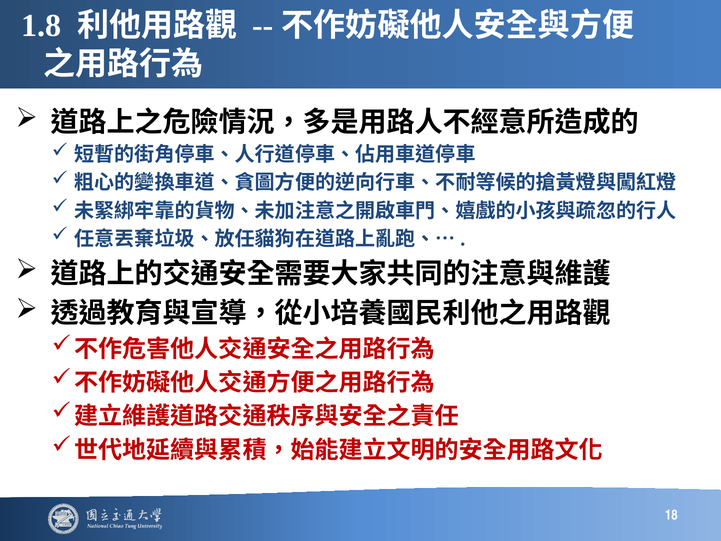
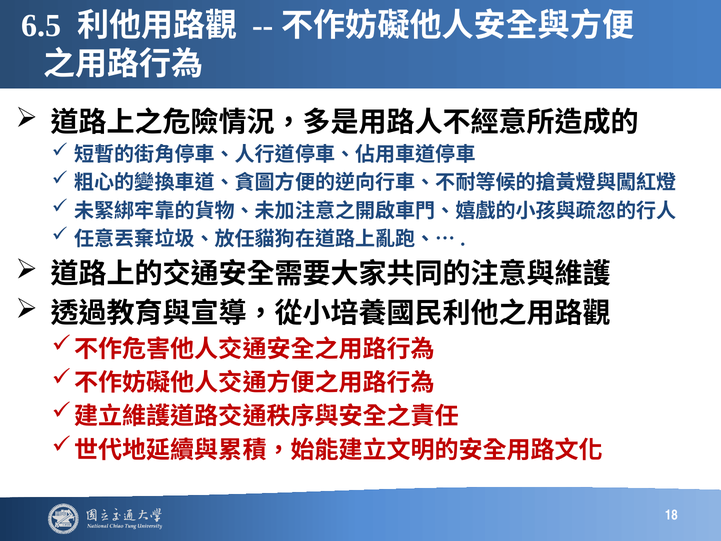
1.8: 1.8 -> 6.5
